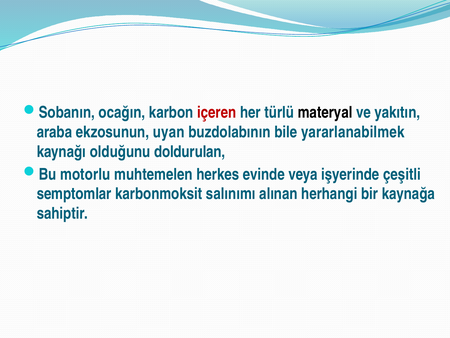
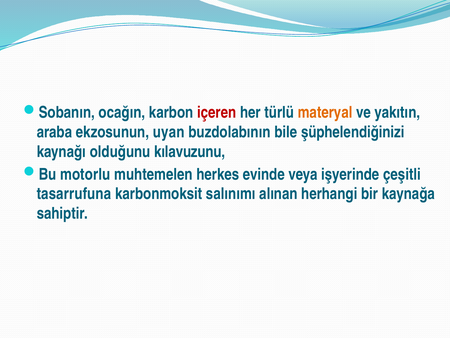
materyal colour: black -> orange
yararlanabilmek: yararlanabilmek -> şüphelendiğinizi
doldurulan: doldurulan -> kılavuzunu
semptomlar: semptomlar -> tasarrufuna
